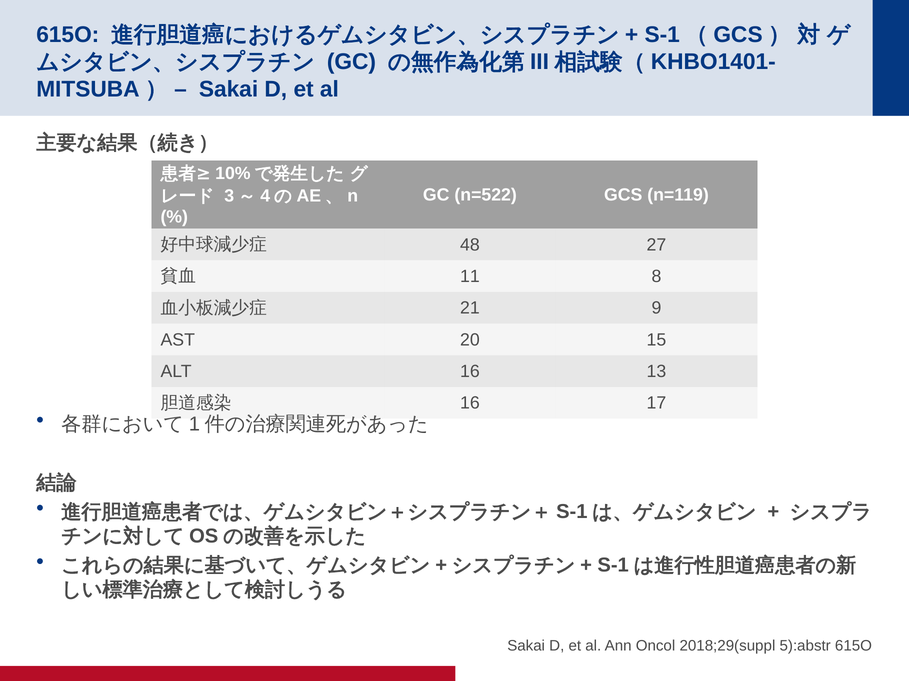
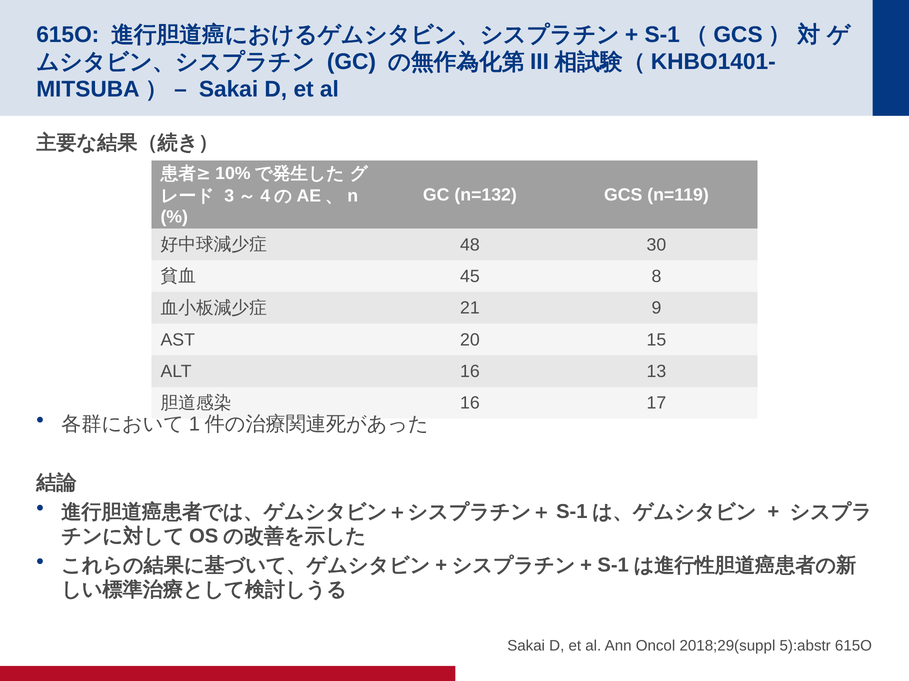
n=522: n=522 -> n=132
27: 27 -> 30
11: 11 -> 45
